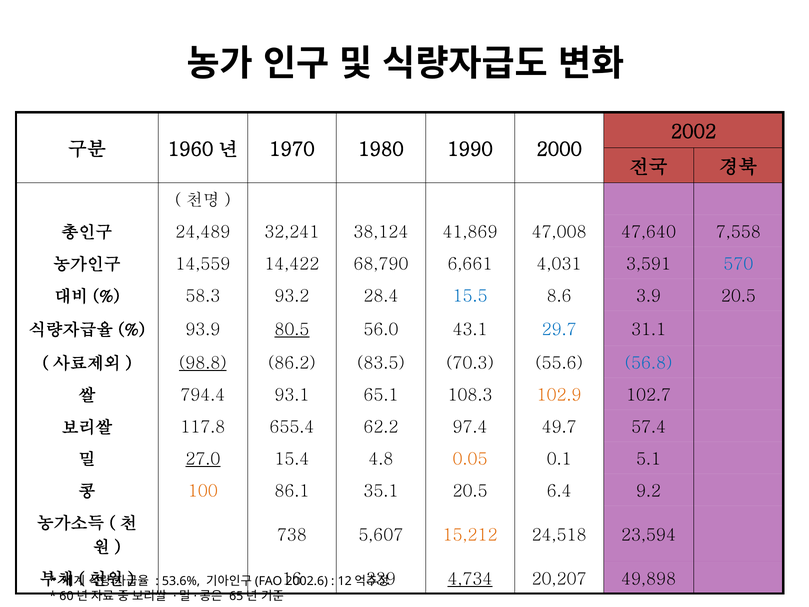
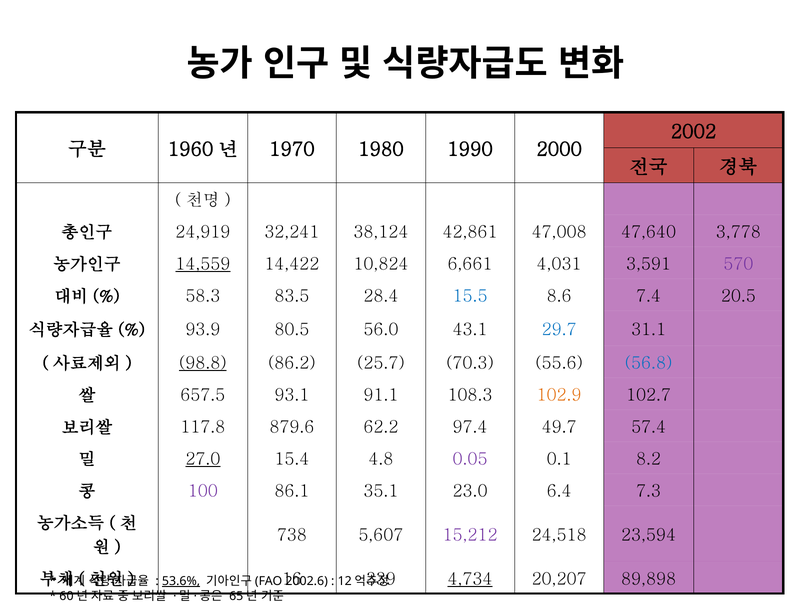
24,489: 24,489 -> 24,919
41,869: 41,869 -> 42,861
7,558: 7,558 -> 3,778
14,559 underline: none -> present
68,790: 68,790 -> 10,824
570 colour: blue -> purple
93.2: 93.2 -> 83.5
3.9: 3.9 -> 7.4
80.5 underline: present -> none
83.5: 83.5 -> 25.7
794.4: 794.4 -> 657.5
65.1: 65.1 -> 91.1
655.4: 655.4 -> 879.6
0.05 colour: orange -> purple
5.1: 5.1 -> 8.2
100 colour: orange -> purple
35.1 20.5: 20.5 -> 23.0
9.2: 9.2 -> 7.3
15,212 colour: orange -> purple
49,898: 49,898 -> 89,898
53.6% underline: none -> present
